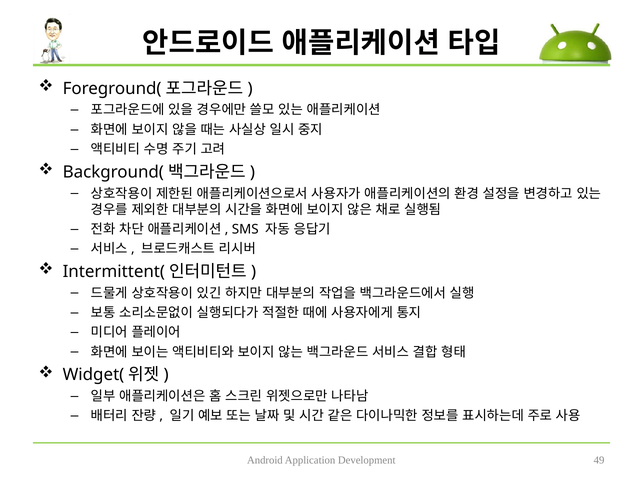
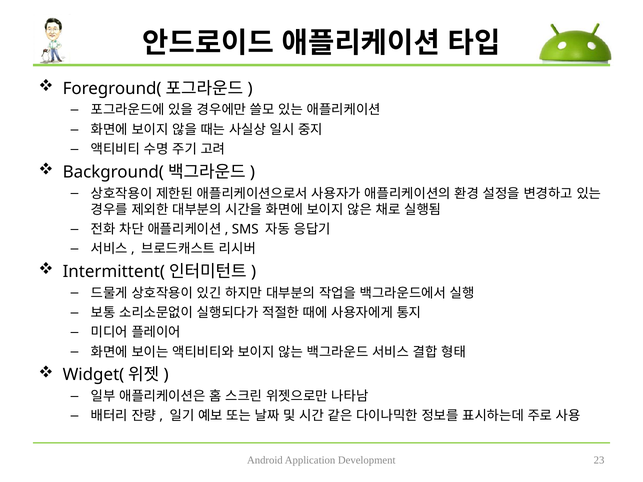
49: 49 -> 23
